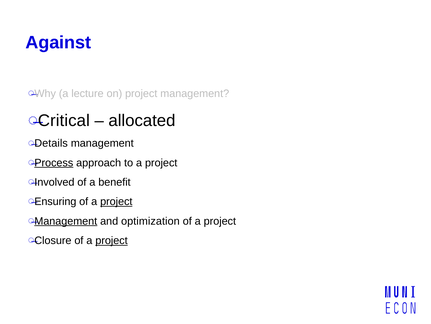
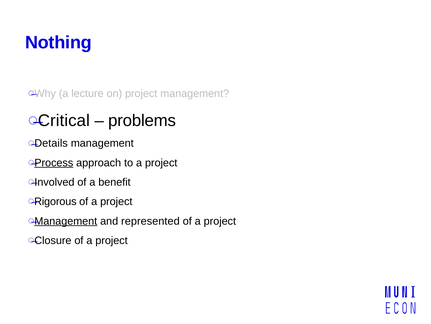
Against: Against -> Nothing
allocated: allocated -> problems
Ensuring: Ensuring -> Rigorous
project at (116, 201) underline: present -> none
optimization: optimization -> represented
project at (112, 240) underline: present -> none
